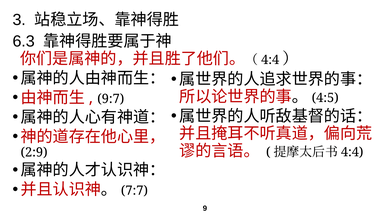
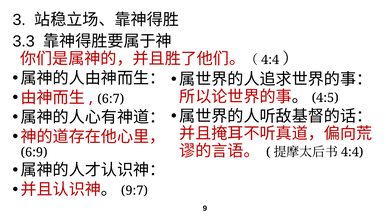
6.3: 6.3 -> 3.3
9:7: 9:7 -> 6:7
2:9: 2:9 -> 6:9
7:7: 7:7 -> 9:7
